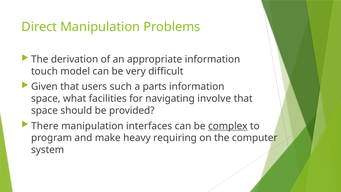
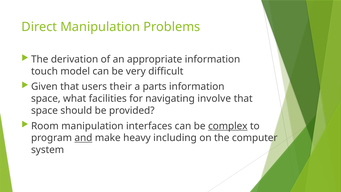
such: such -> their
There: There -> Room
and underline: none -> present
requiring: requiring -> including
